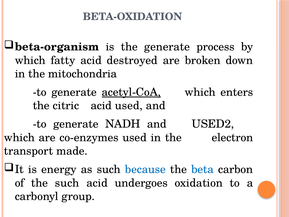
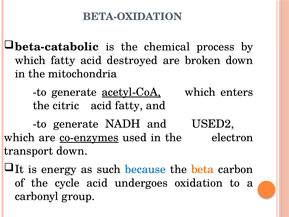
beta-organism: beta-organism -> beta-catabolic
the generate: generate -> chemical
acid used: used -> fatty
co-enzymes underline: none -> present
transport made: made -> down
beta colour: blue -> orange
the such: such -> cycle
